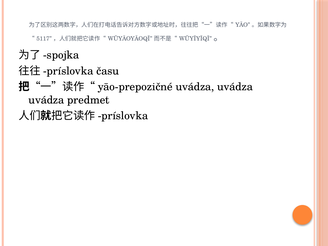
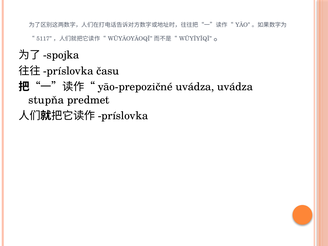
uvádza at (46, 100): uvádza -> stupňa
